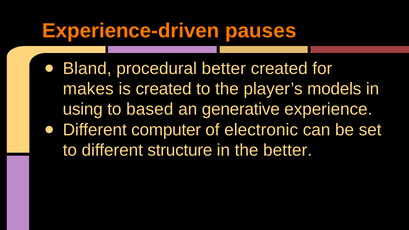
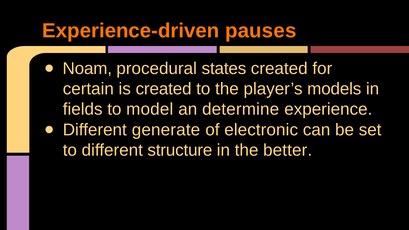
Bland: Bland -> Noam
procedural better: better -> states
makes: makes -> certain
using: using -> fields
based: based -> model
generative: generative -> determine
computer: computer -> generate
